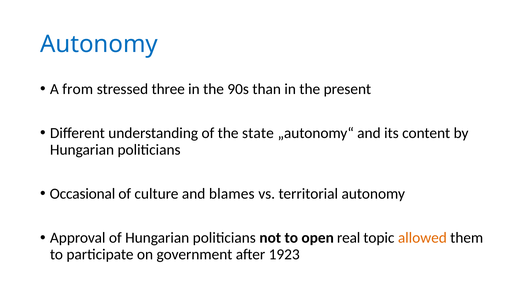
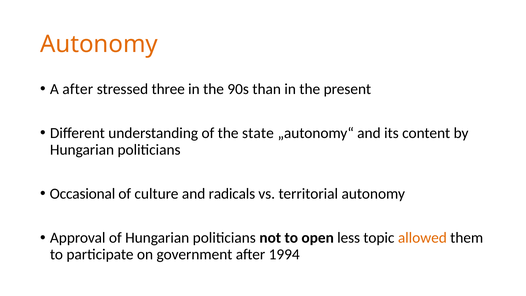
Autonomy at (99, 44) colour: blue -> orange
A from: from -> after
blames: blames -> radicals
real: real -> less
1923: 1923 -> 1994
